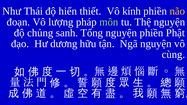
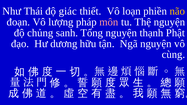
hiển: hiển -> giác
kính: kính -> loạn
môn colour: light green -> pink
nguyện phiền: phiền -> thạnh
